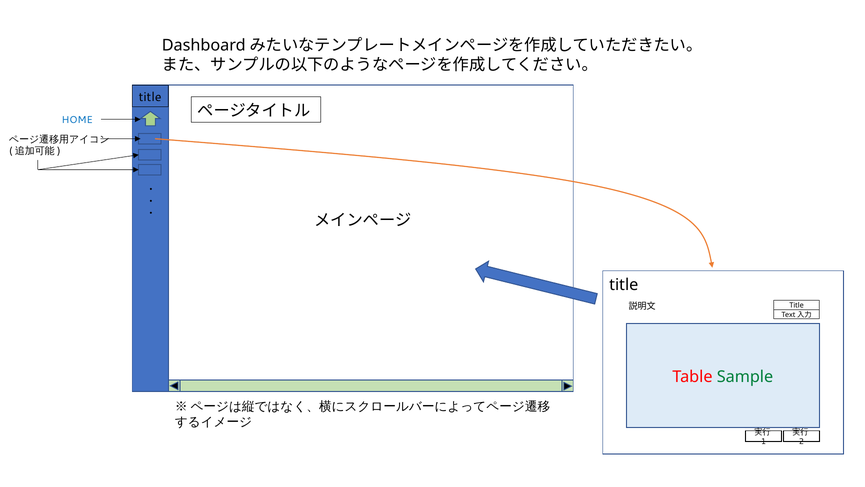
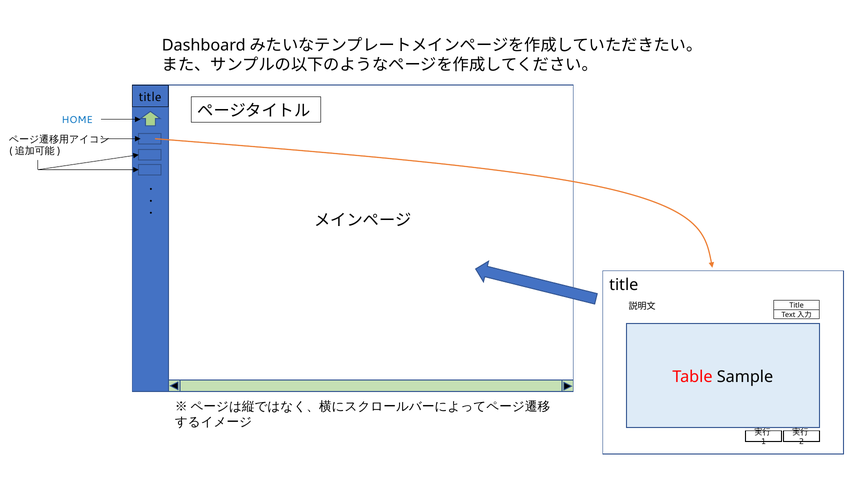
Sample colour: green -> black
